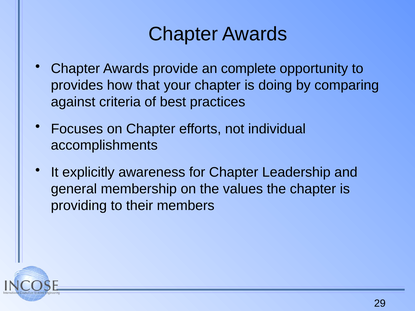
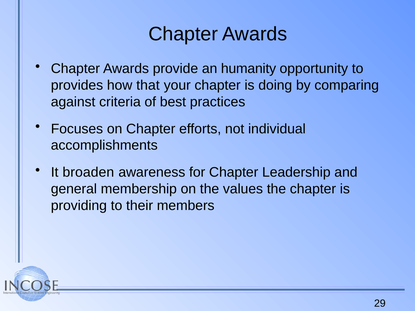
complete: complete -> humanity
explicitly: explicitly -> broaden
